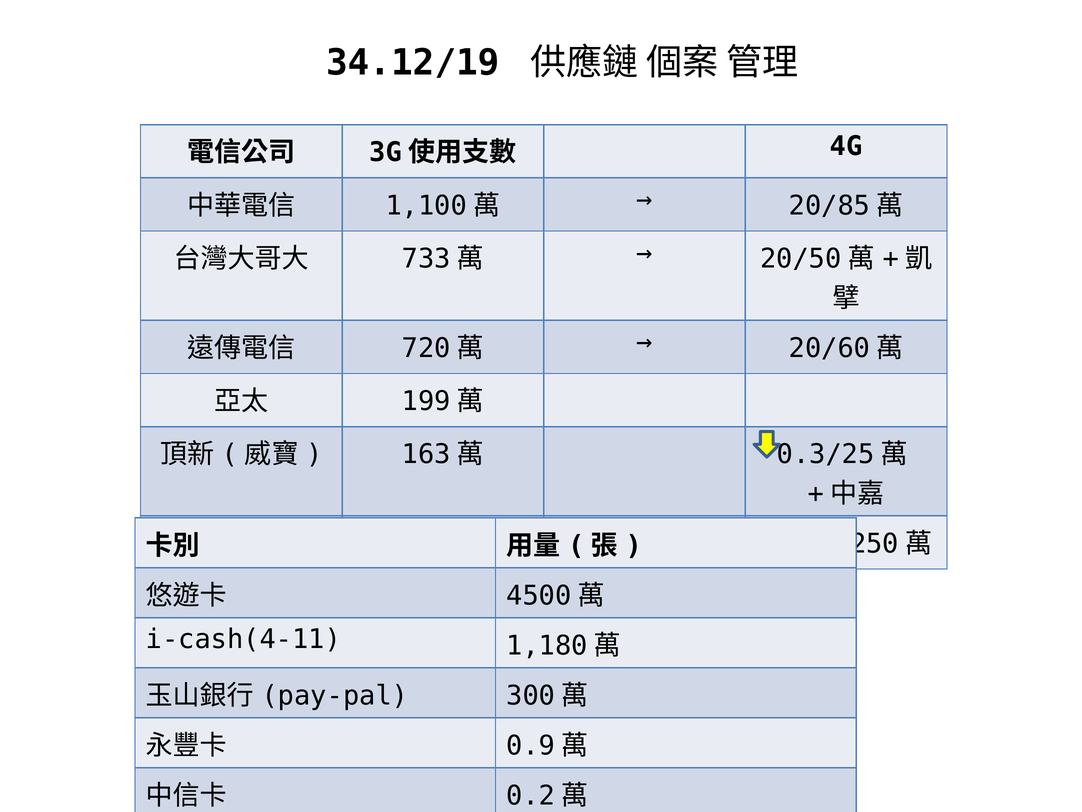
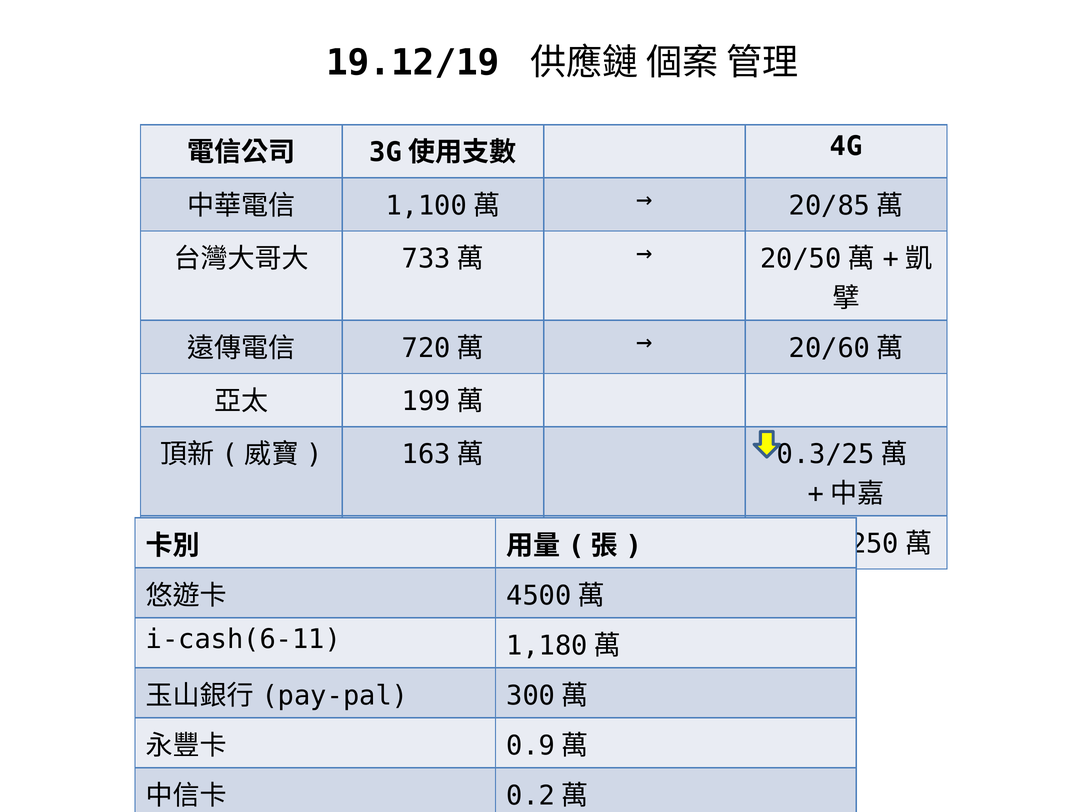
34.12/19: 34.12/19 -> 19.12/19
i-cash(4-11: i-cash(4-11 -> i-cash(6-11
